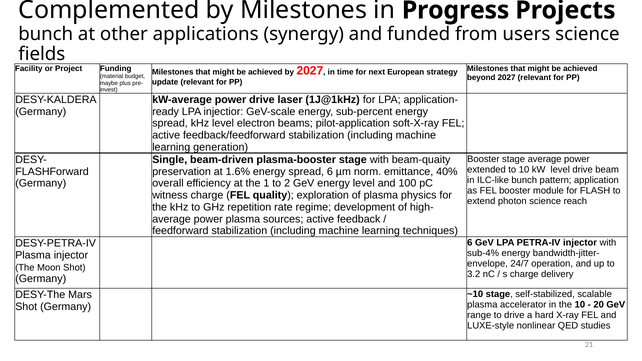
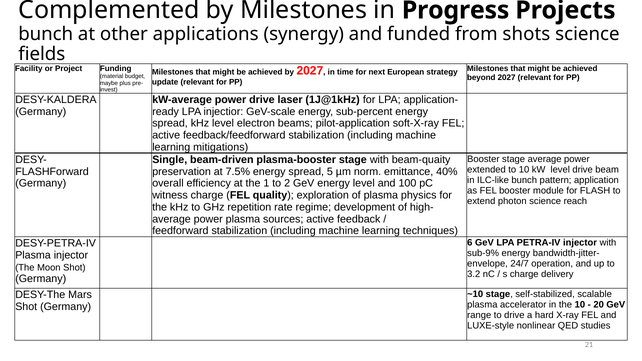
users: users -> shots
generation: generation -> mitigations
1.6%: 1.6% -> 7.5%
spread 6: 6 -> 5
sub-4%: sub-4% -> sub-9%
